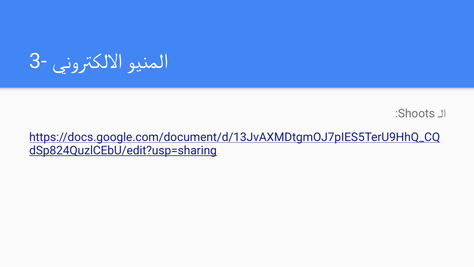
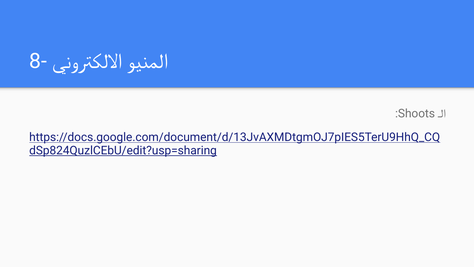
3-: 3- -> 8-
